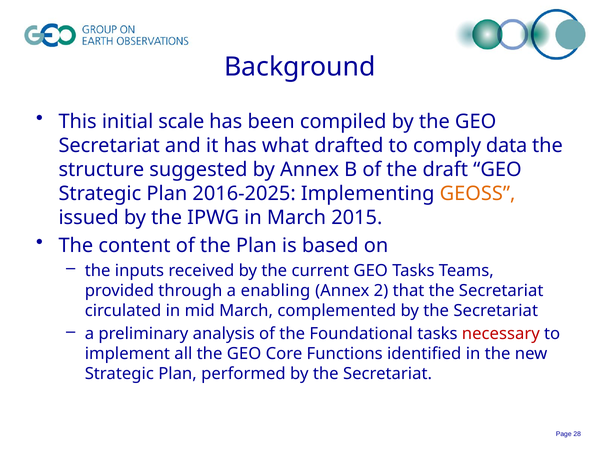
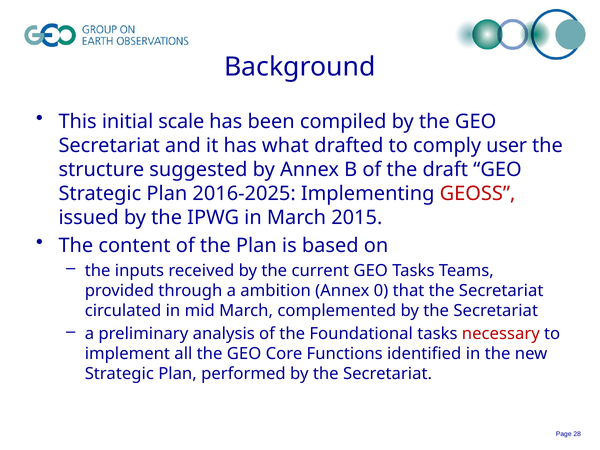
data: data -> user
GEOSS colour: orange -> red
enabling: enabling -> ambition
2: 2 -> 0
